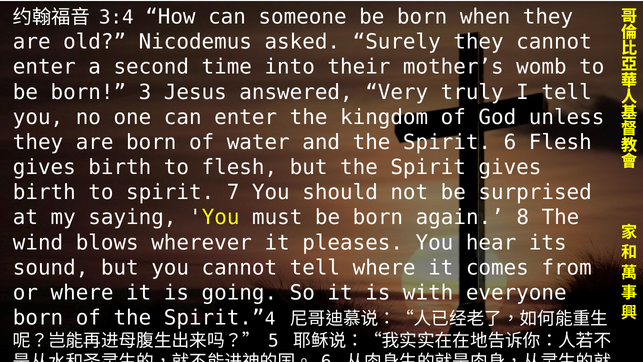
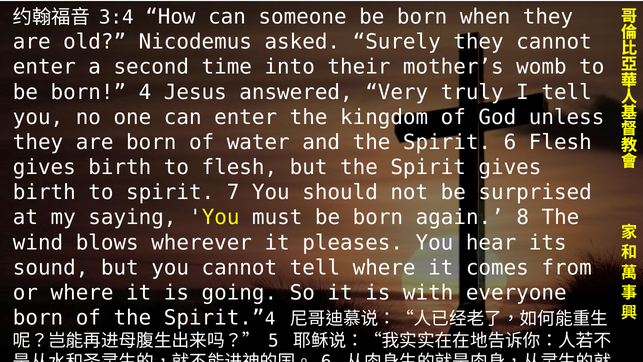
born 3: 3 -> 4
